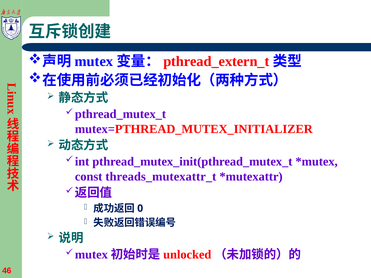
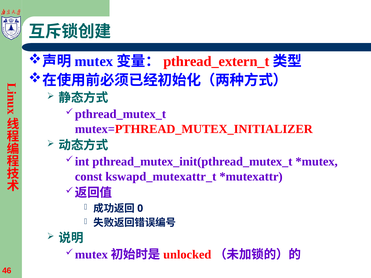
threads_mutexattr_t: threads_mutexattr_t -> kswapd_mutexattr_t
